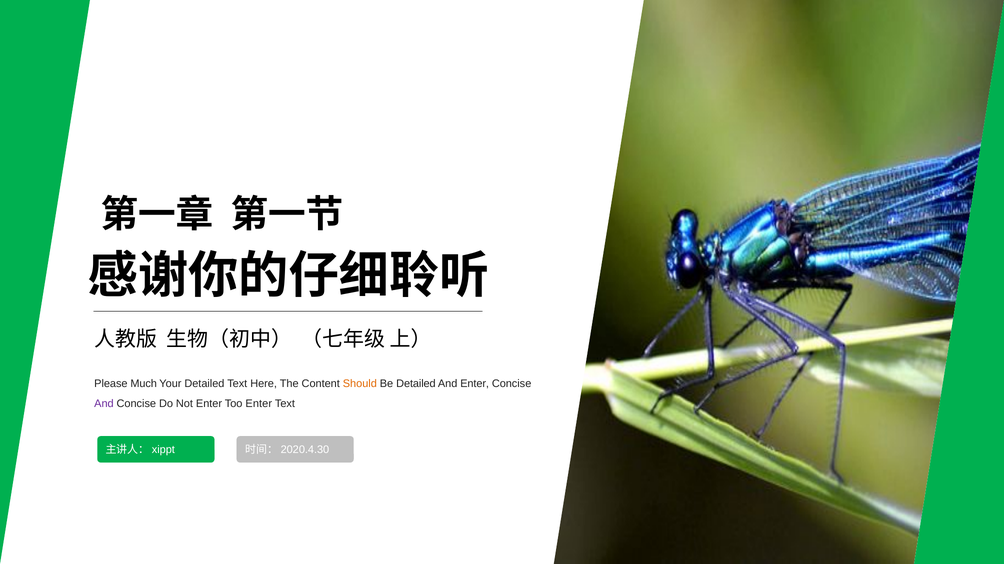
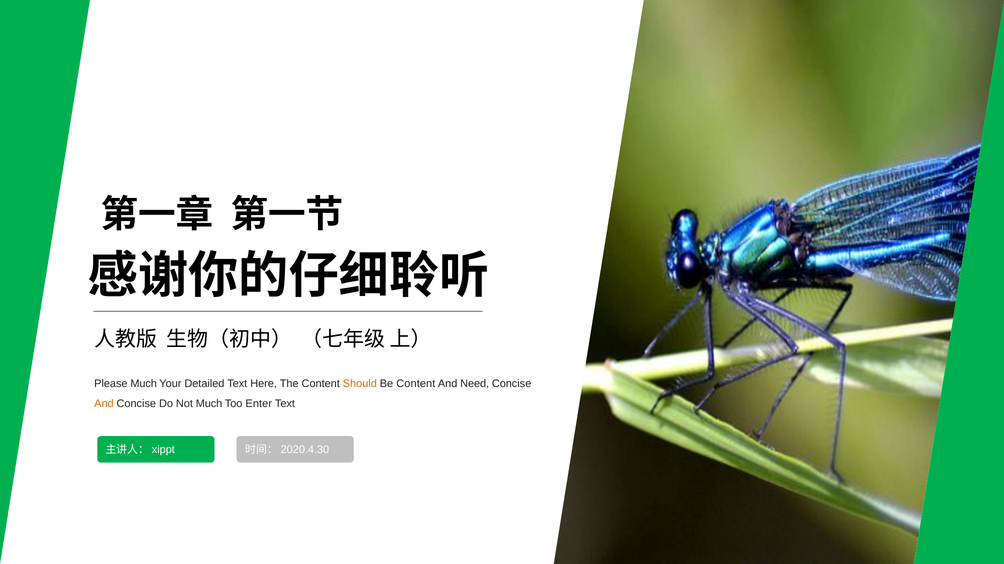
Be Detailed: Detailed -> Content
And Enter: Enter -> Need
And at (104, 404) colour: purple -> orange
Not Enter: Enter -> Much
